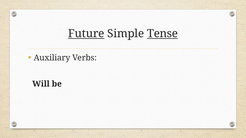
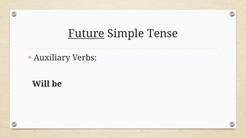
Tense underline: present -> none
